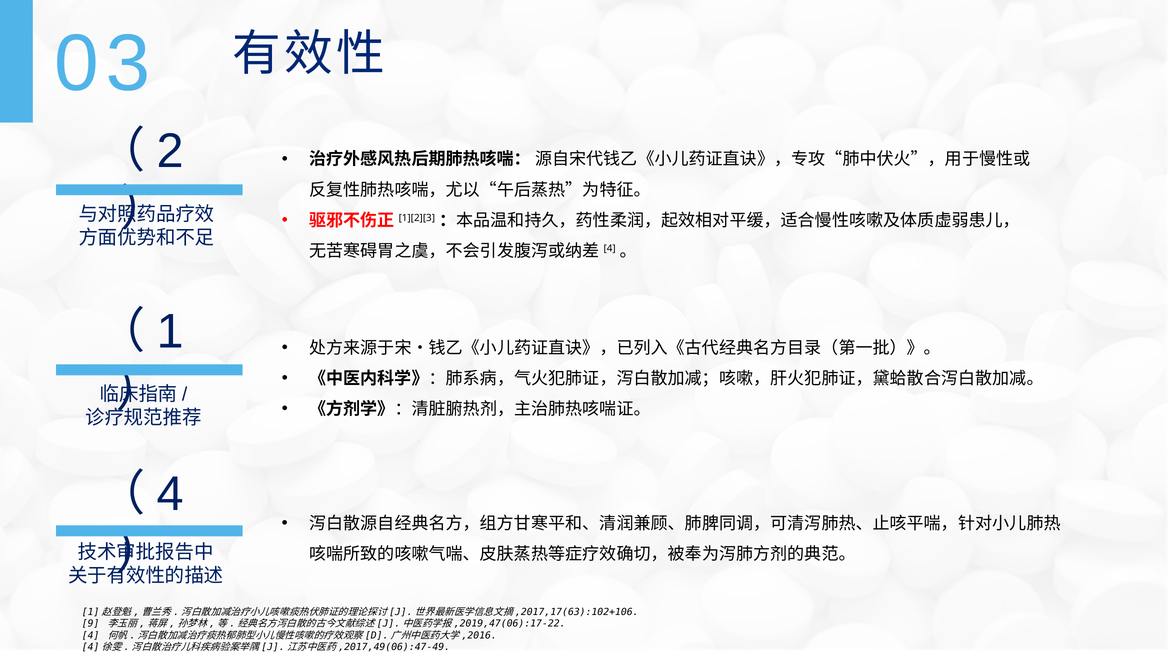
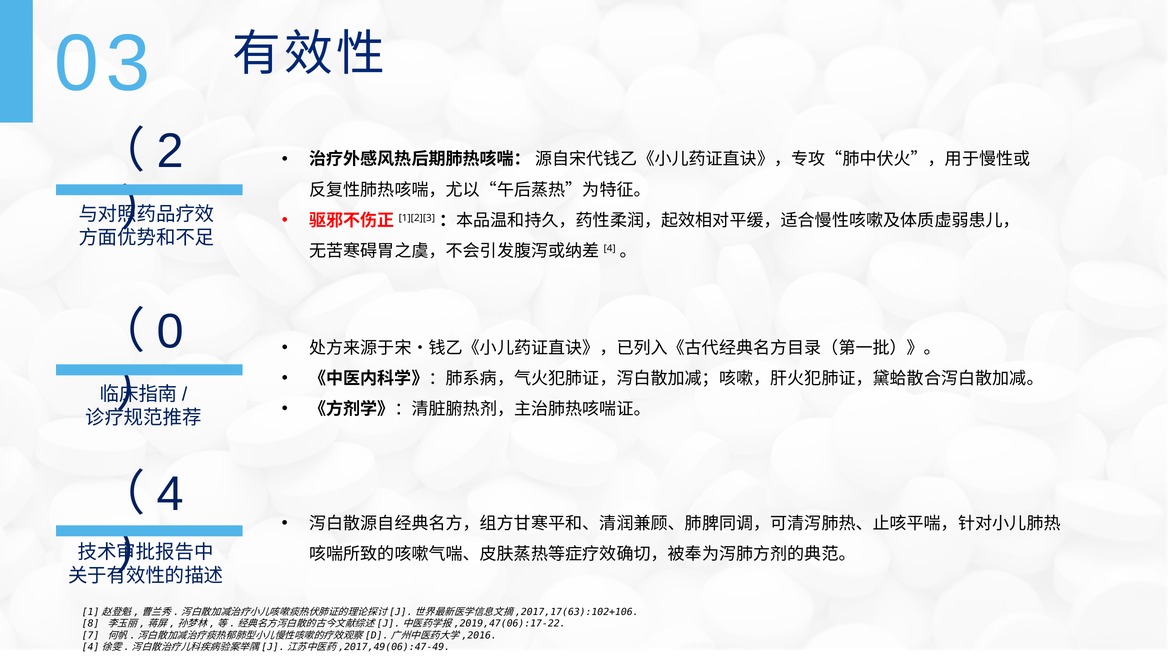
1: 1 -> 0
9: 9 -> 8
4 at (91, 635): 4 -> 7
